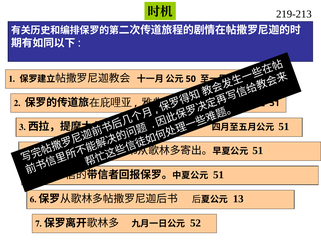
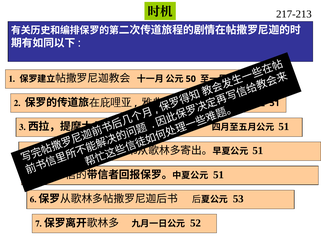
219-213: 219-213 -> 217-213
13: 13 -> 53
